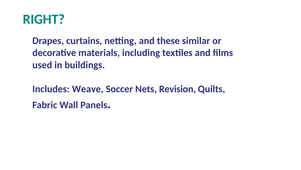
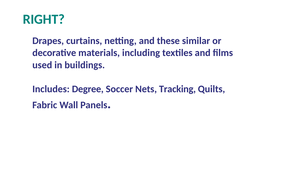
Weave: Weave -> Degree
Revision: Revision -> Tracking
